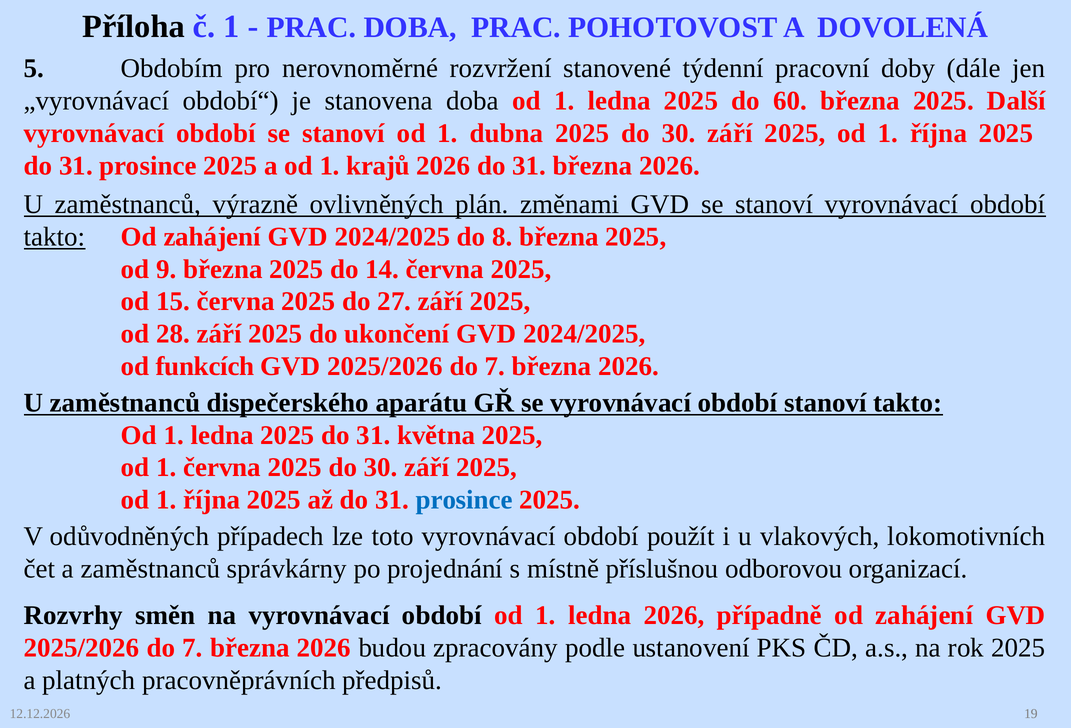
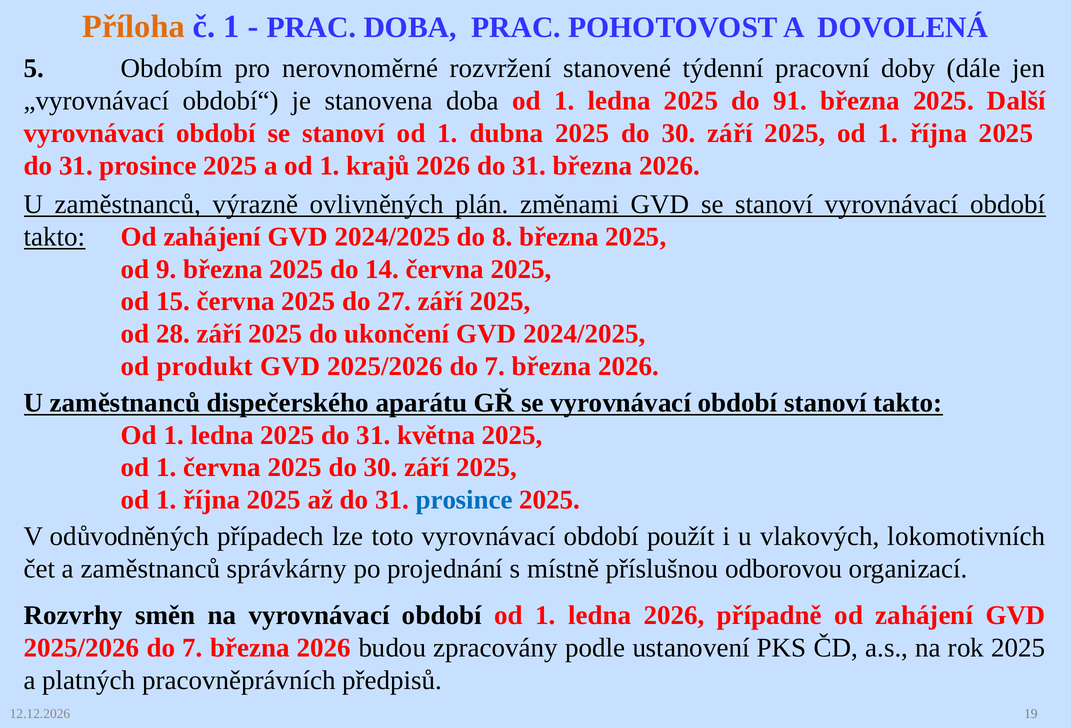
Příloha colour: black -> orange
60: 60 -> 91
funkcích: funkcích -> produkt
